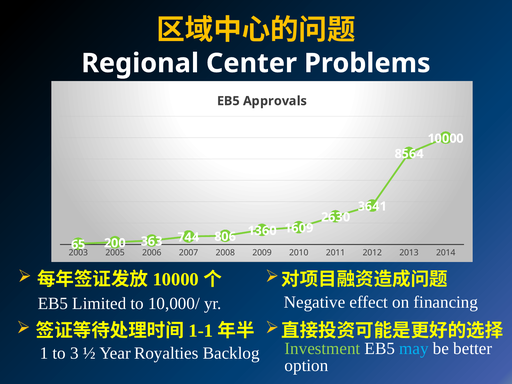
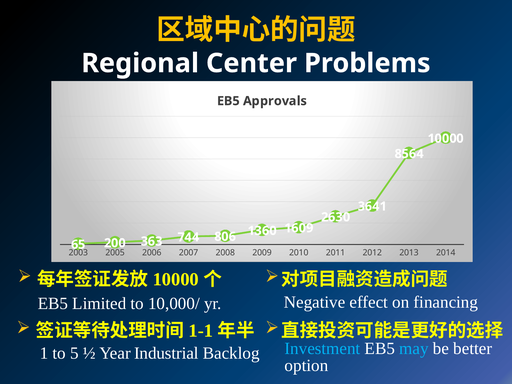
Investment colour: light green -> light blue
3: 3 -> 5
Royalties: Royalties -> Industrial
